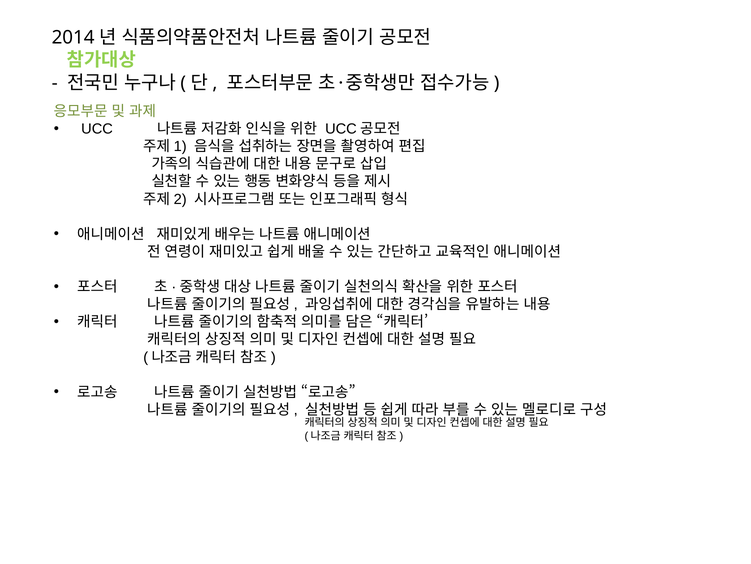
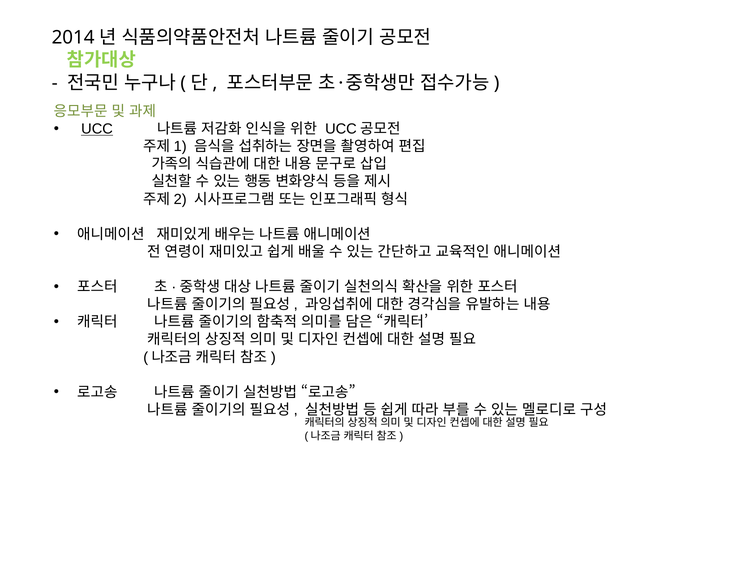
UCC underline: none -> present
